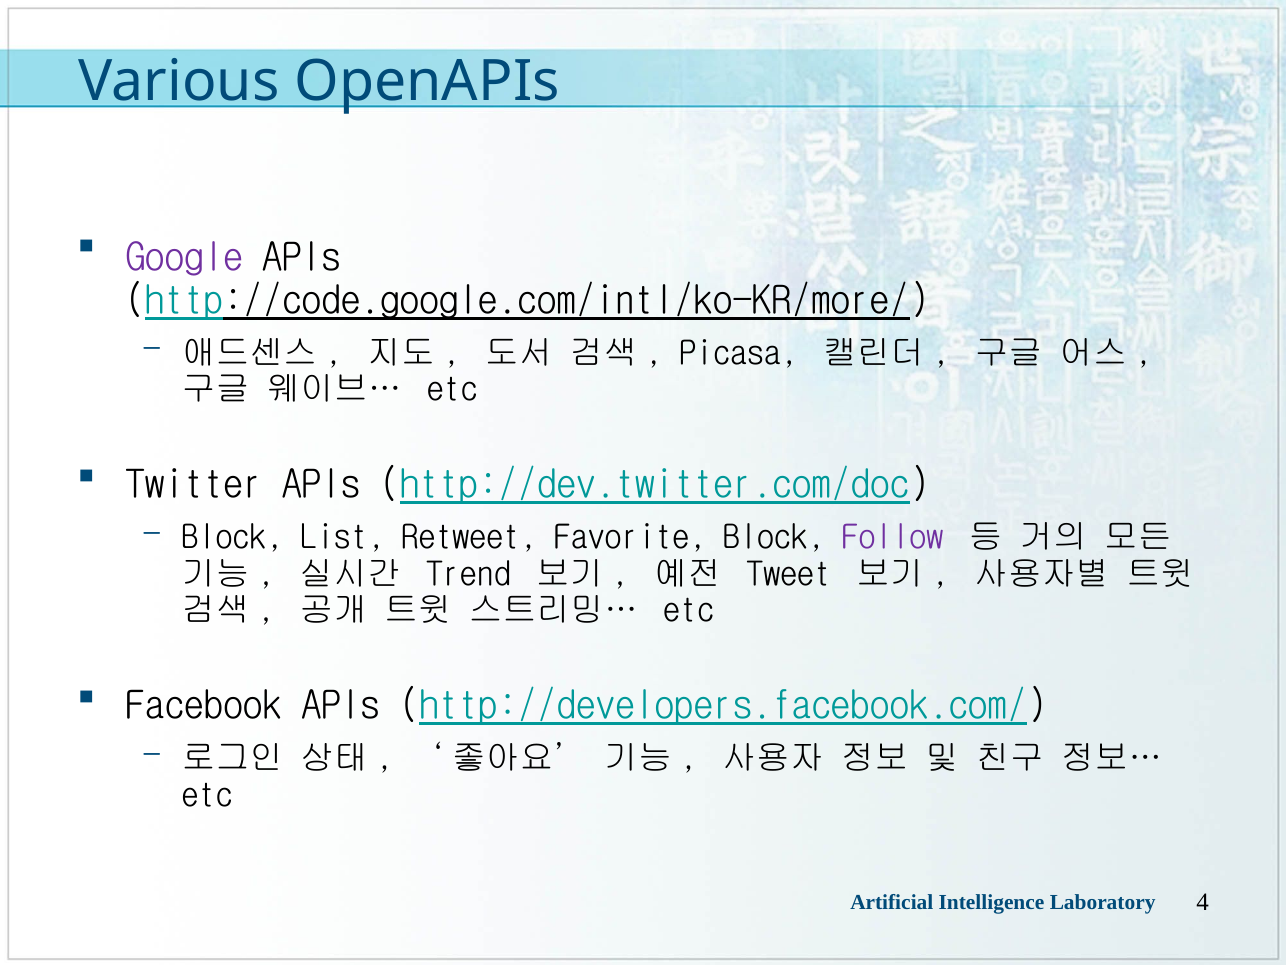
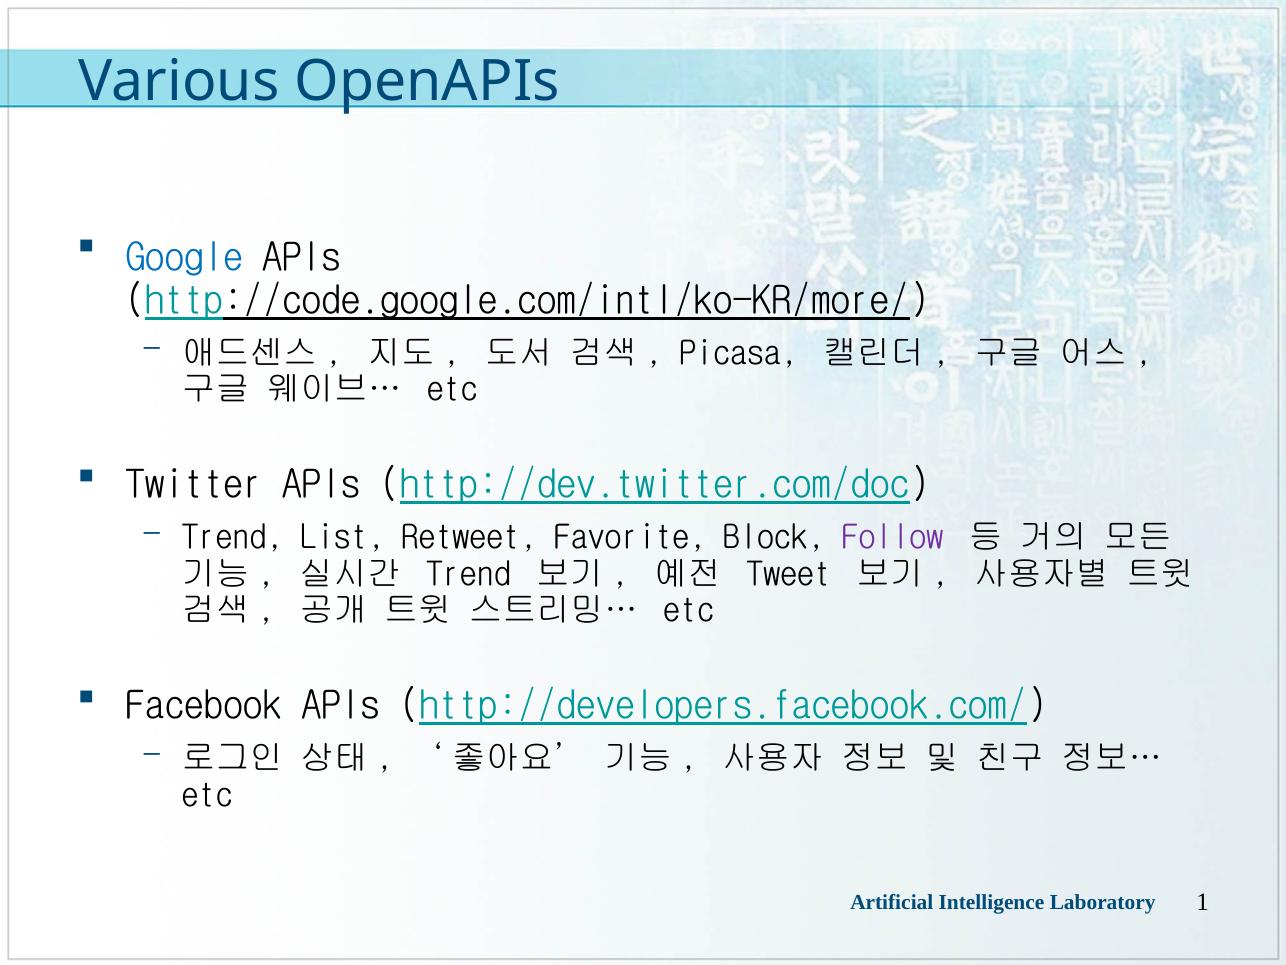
Google colour: purple -> blue
Block at (232, 537): Block -> Trend
4: 4 -> 1
